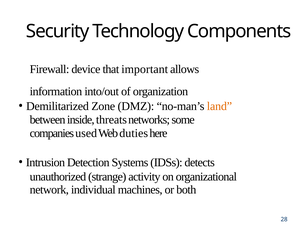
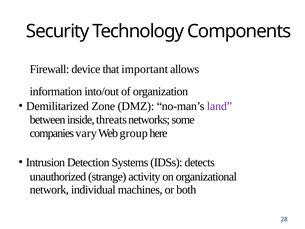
land colour: orange -> purple
used: used -> vary
duties: duties -> group
